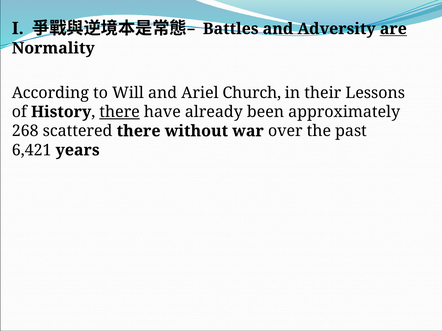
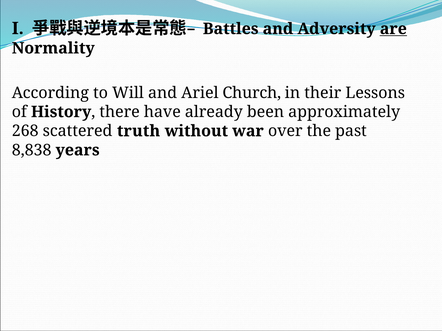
there at (120, 112) underline: present -> none
scattered there: there -> truth
6,421: 6,421 -> 8,838
